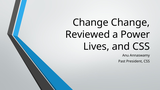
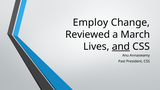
Change at (91, 23): Change -> Employ
Power: Power -> March
and underline: none -> present
